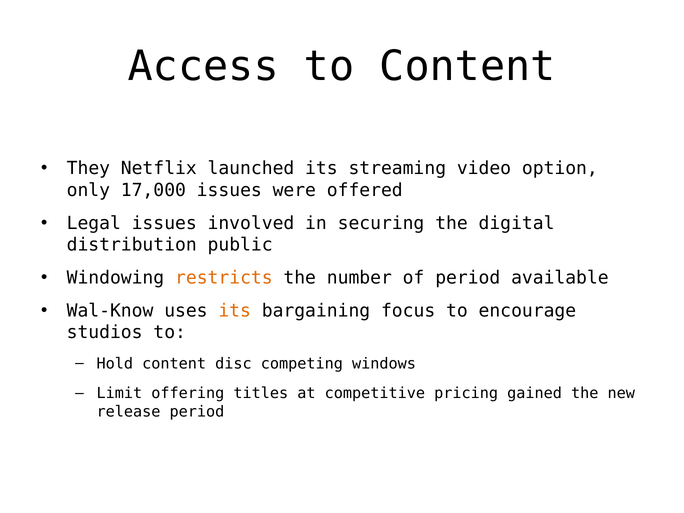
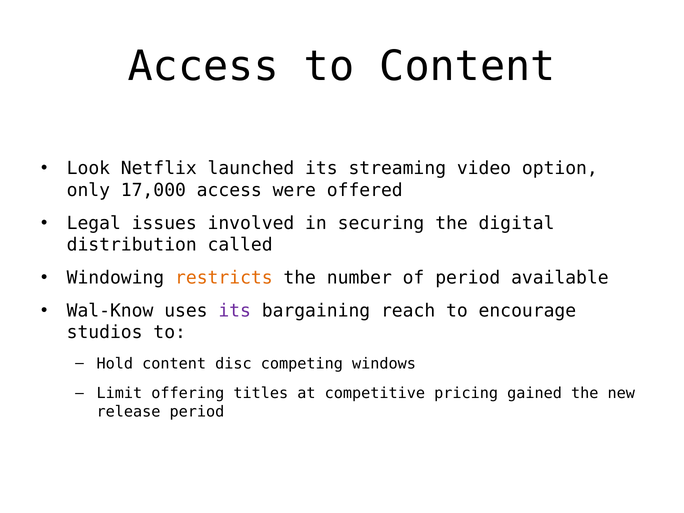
They: They -> Look
17,000 issues: issues -> access
public: public -> called
its at (235, 311) colour: orange -> purple
focus: focus -> reach
